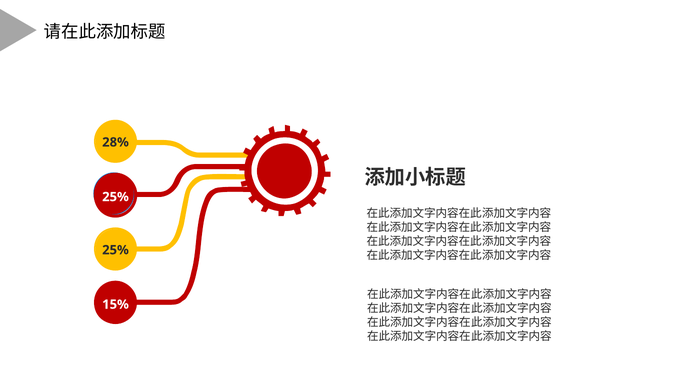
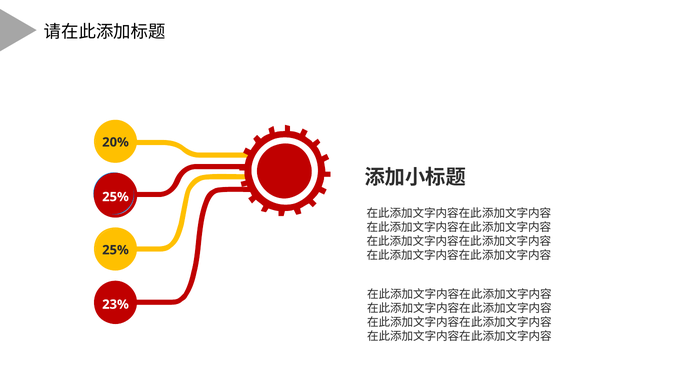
28%: 28% -> 20%
15%: 15% -> 23%
